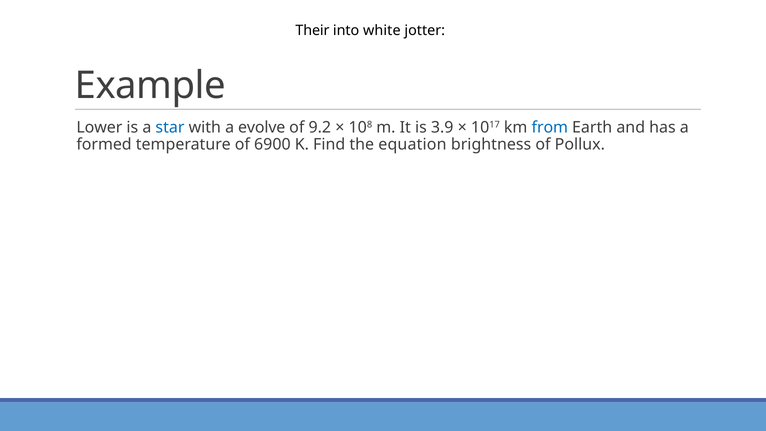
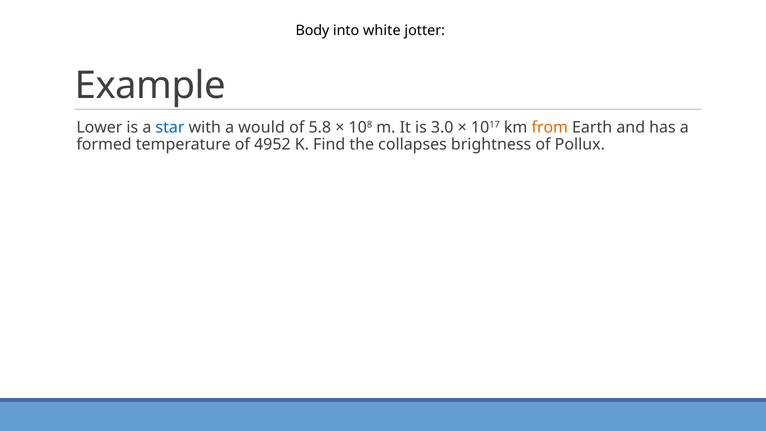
Their: Their -> Body
evolve: evolve -> would
9.2: 9.2 -> 5.8
3.9: 3.9 -> 3.0
from colour: blue -> orange
6900: 6900 -> 4952
equation: equation -> collapses
